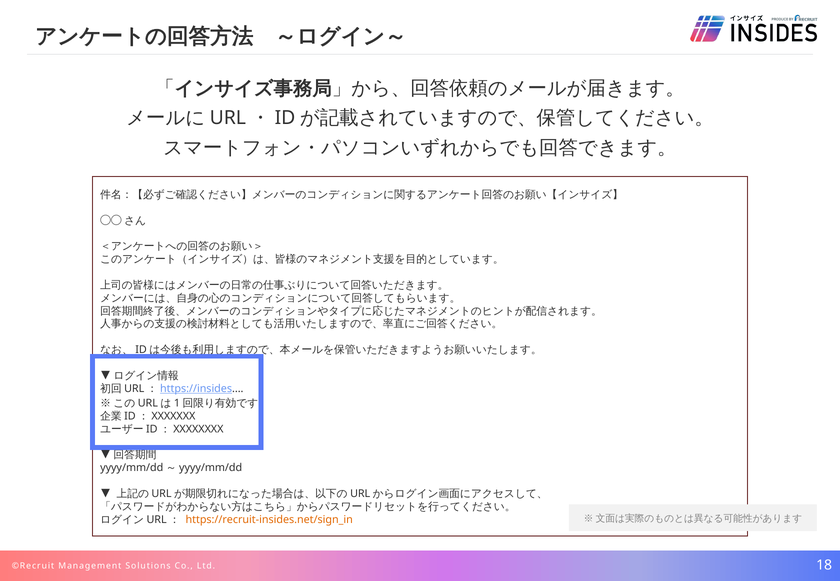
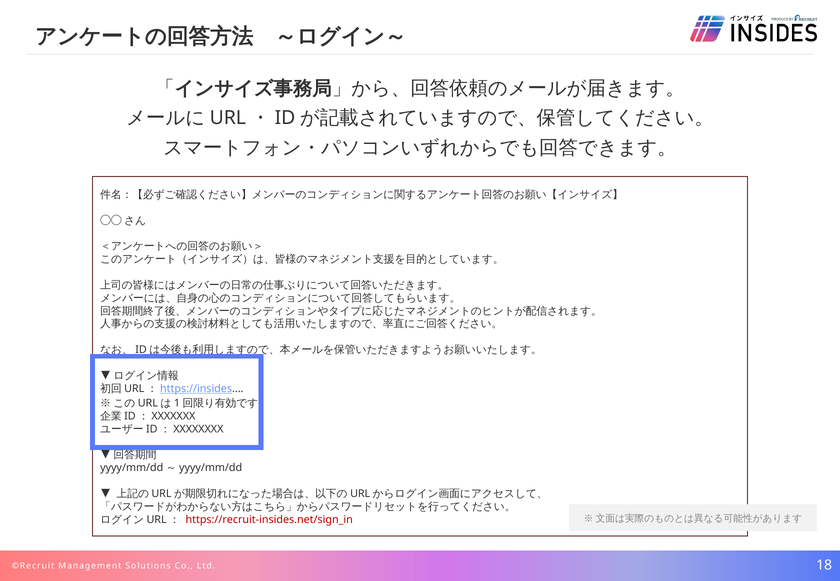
https://recruit-insides.net/sign_in colour: orange -> red
